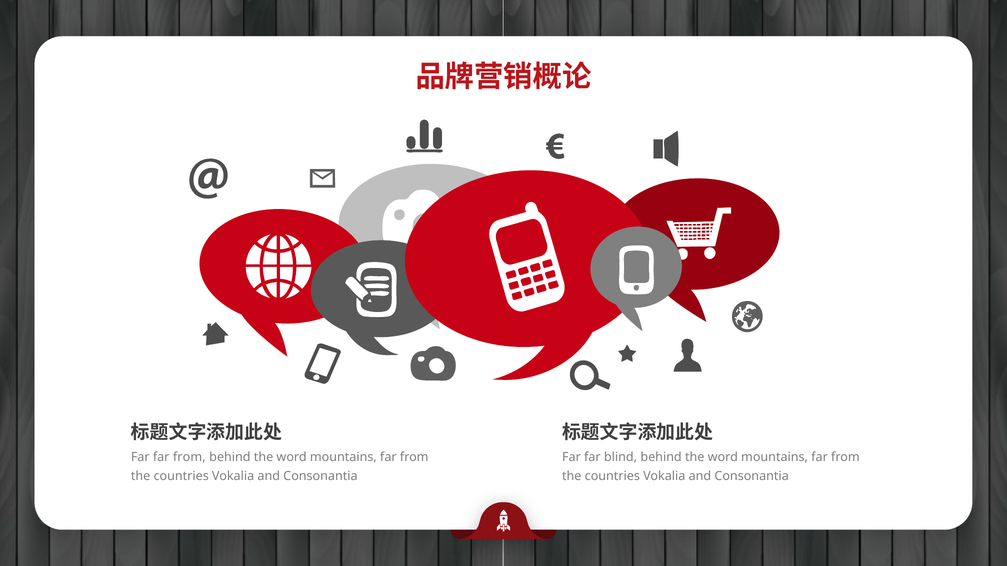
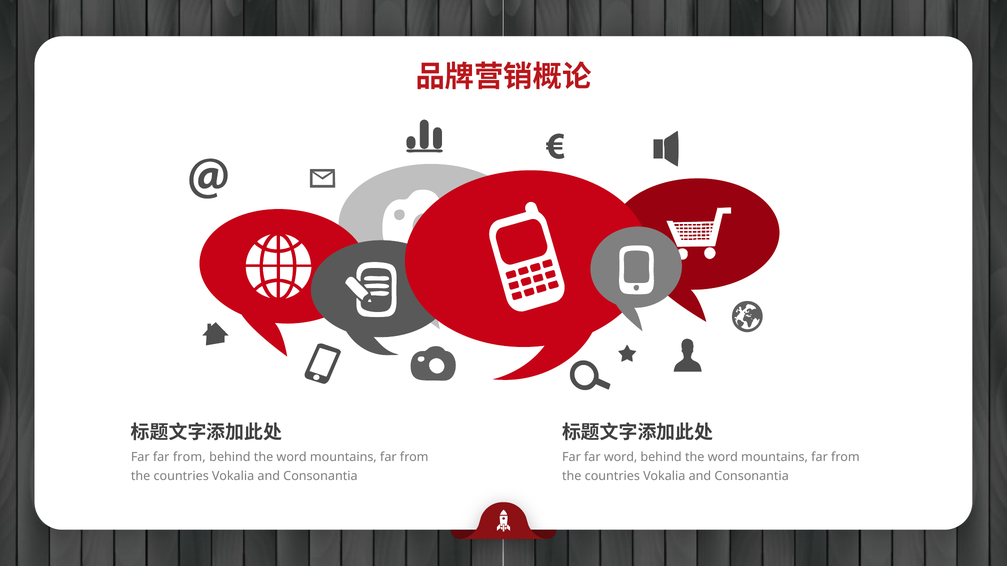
far blind: blind -> word
